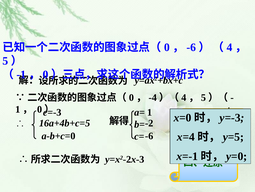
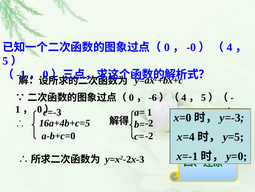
-6 at (191, 47): -6 -> -0
-4: -4 -> -6
-6 at (149, 135): -6 -> -2
